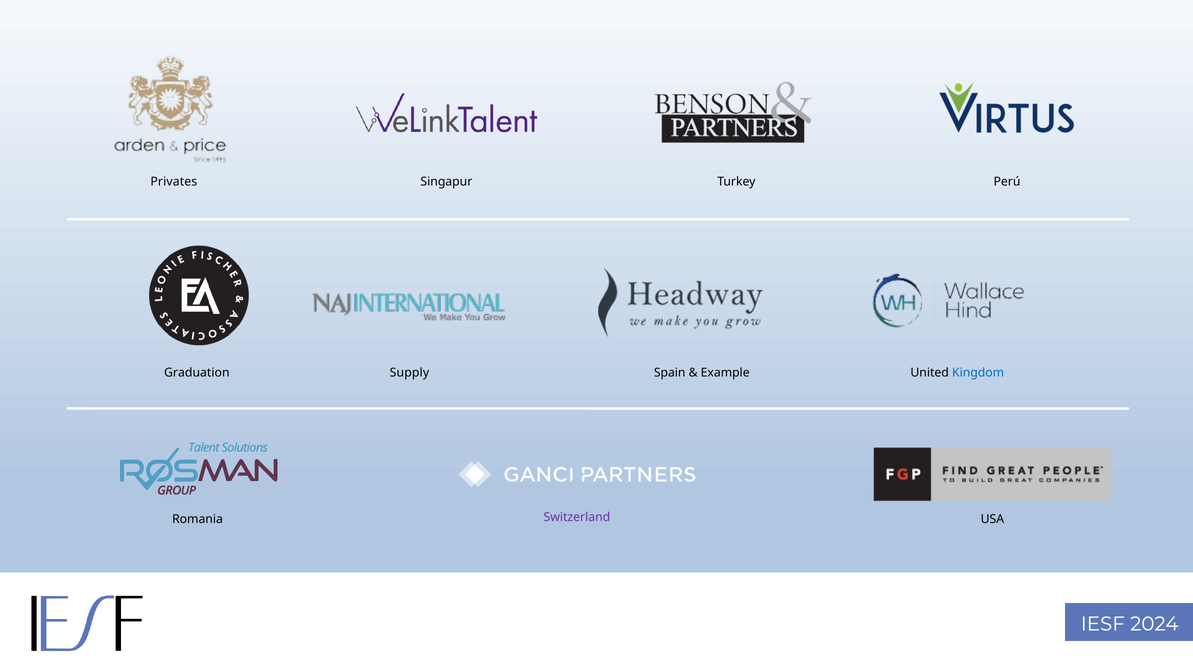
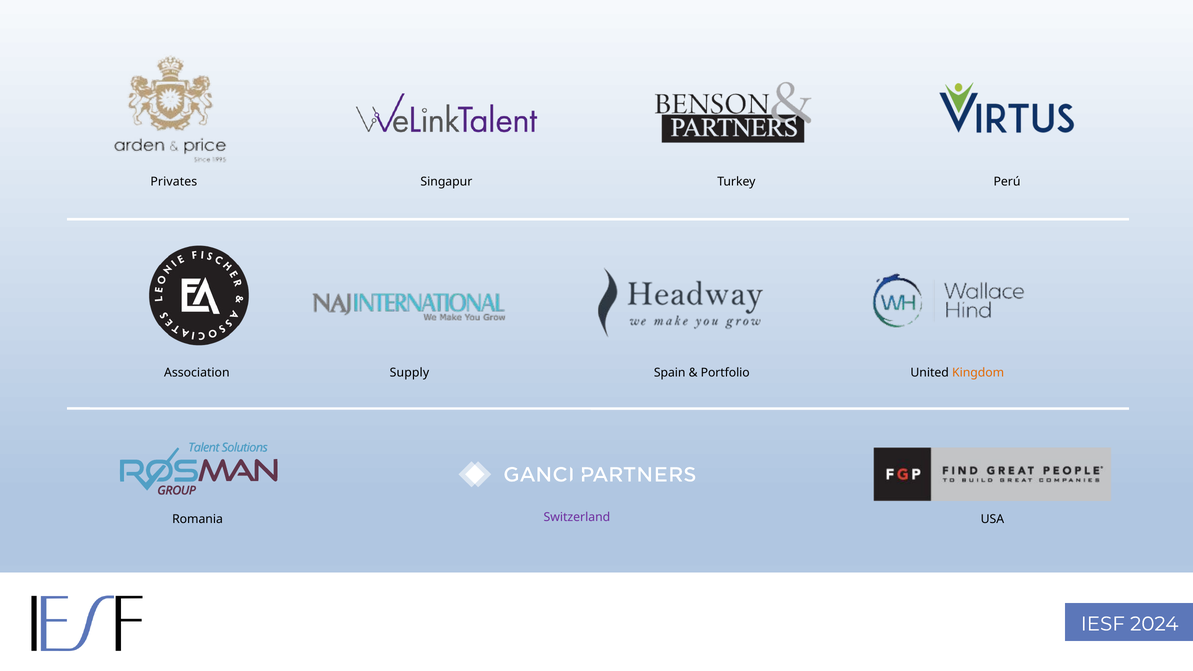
Graduation: Graduation -> Association
Example: Example -> Portfolio
Kingdom colour: blue -> orange
